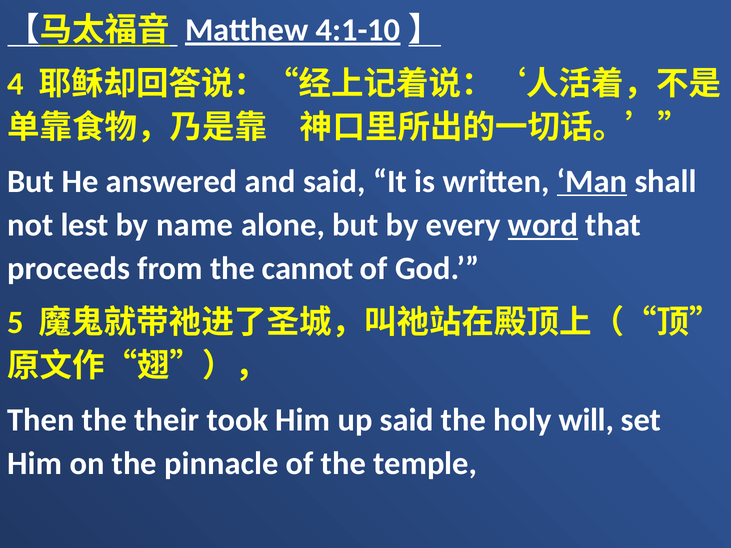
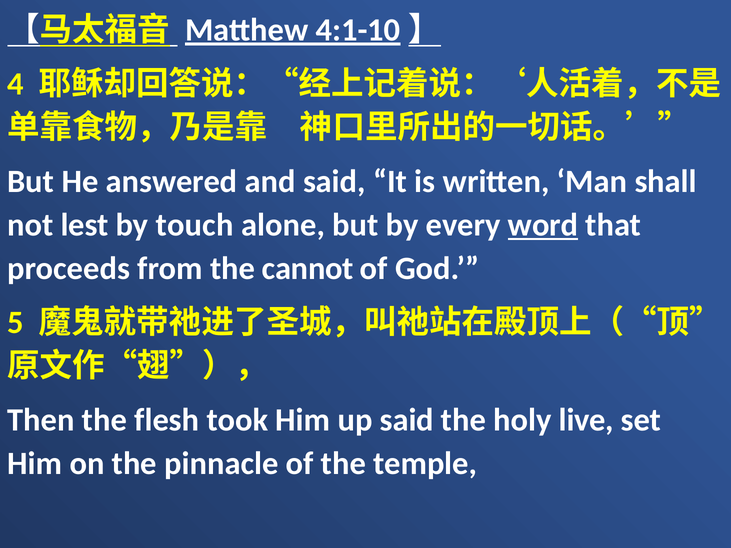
Man underline: present -> none
name: name -> touch
their: their -> flesh
will: will -> live
